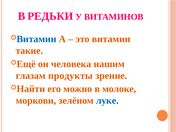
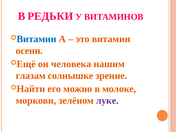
такие: такие -> осени
продукты: продукты -> солнышке
луке colour: blue -> purple
